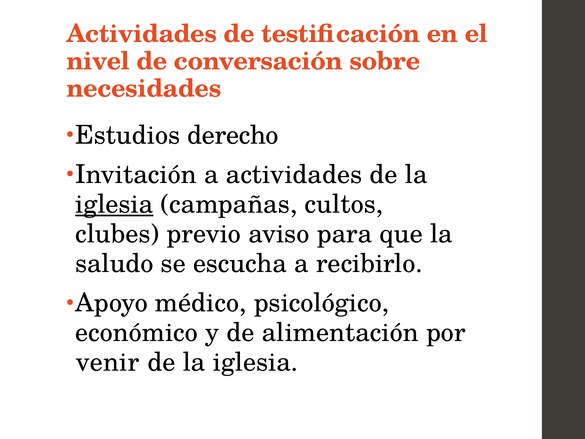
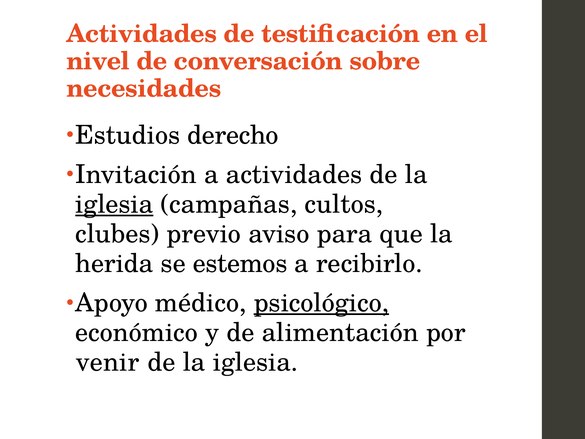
saludo: saludo -> herida
escucha: escucha -> estemos
psicológico underline: none -> present
